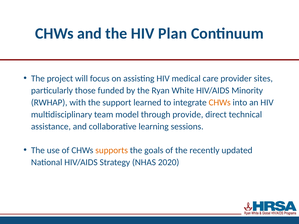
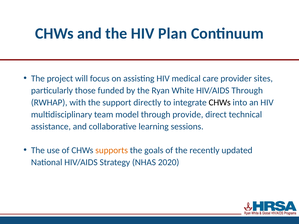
HIV/AIDS Minority: Minority -> Through
learned: learned -> directly
CHWs at (220, 103) colour: orange -> black
